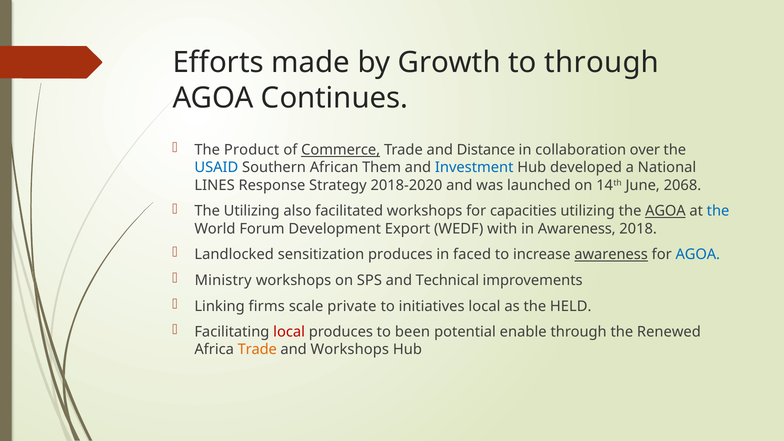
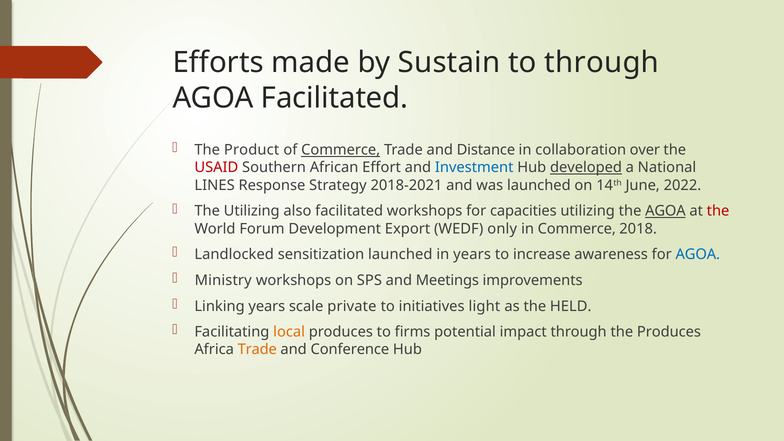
Growth: Growth -> Sustain
AGOA Continues: Continues -> Facilitated
USAID colour: blue -> red
Them: Them -> Effort
developed underline: none -> present
2018-2020: 2018-2020 -> 2018-2021
2068: 2068 -> 2022
the at (718, 211) colour: blue -> red
with: with -> only
in Awareness: Awareness -> Commerce
sensitization produces: produces -> launched
in faced: faced -> years
awareness at (611, 255) underline: present -> none
Technical: Technical -> Meetings
Linking firms: firms -> years
initiatives local: local -> light
local at (289, 332) colour: red -> orange
been: been -> firms
enable: enable -> impact
the Renewed: Renewed -> Produces
and Workshops: Workshops -> Conference
